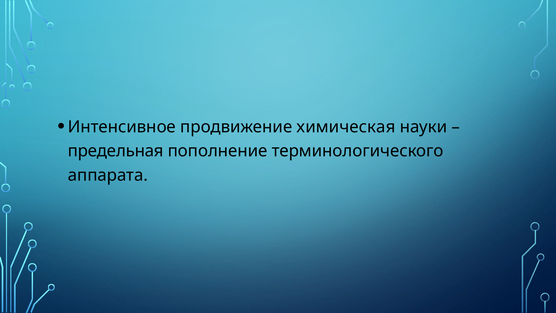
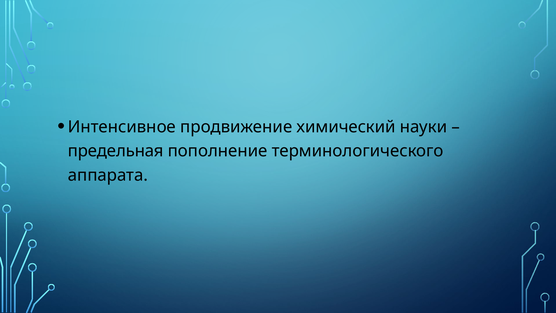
химическая: химическая -> химический
